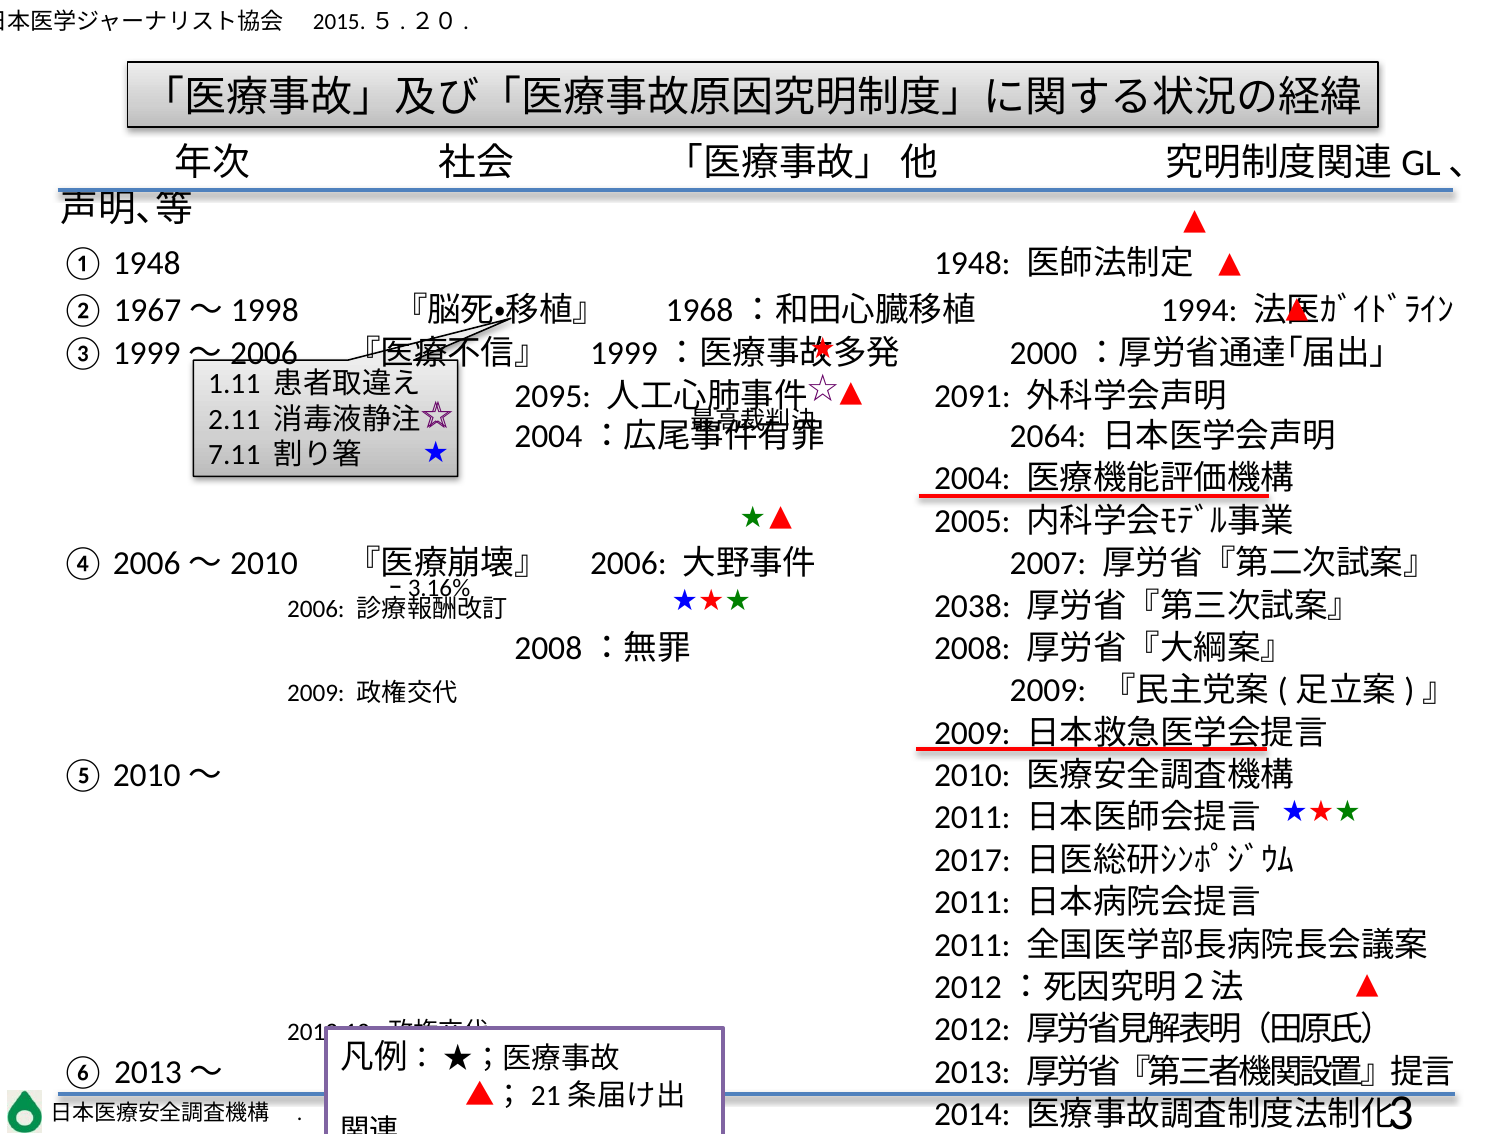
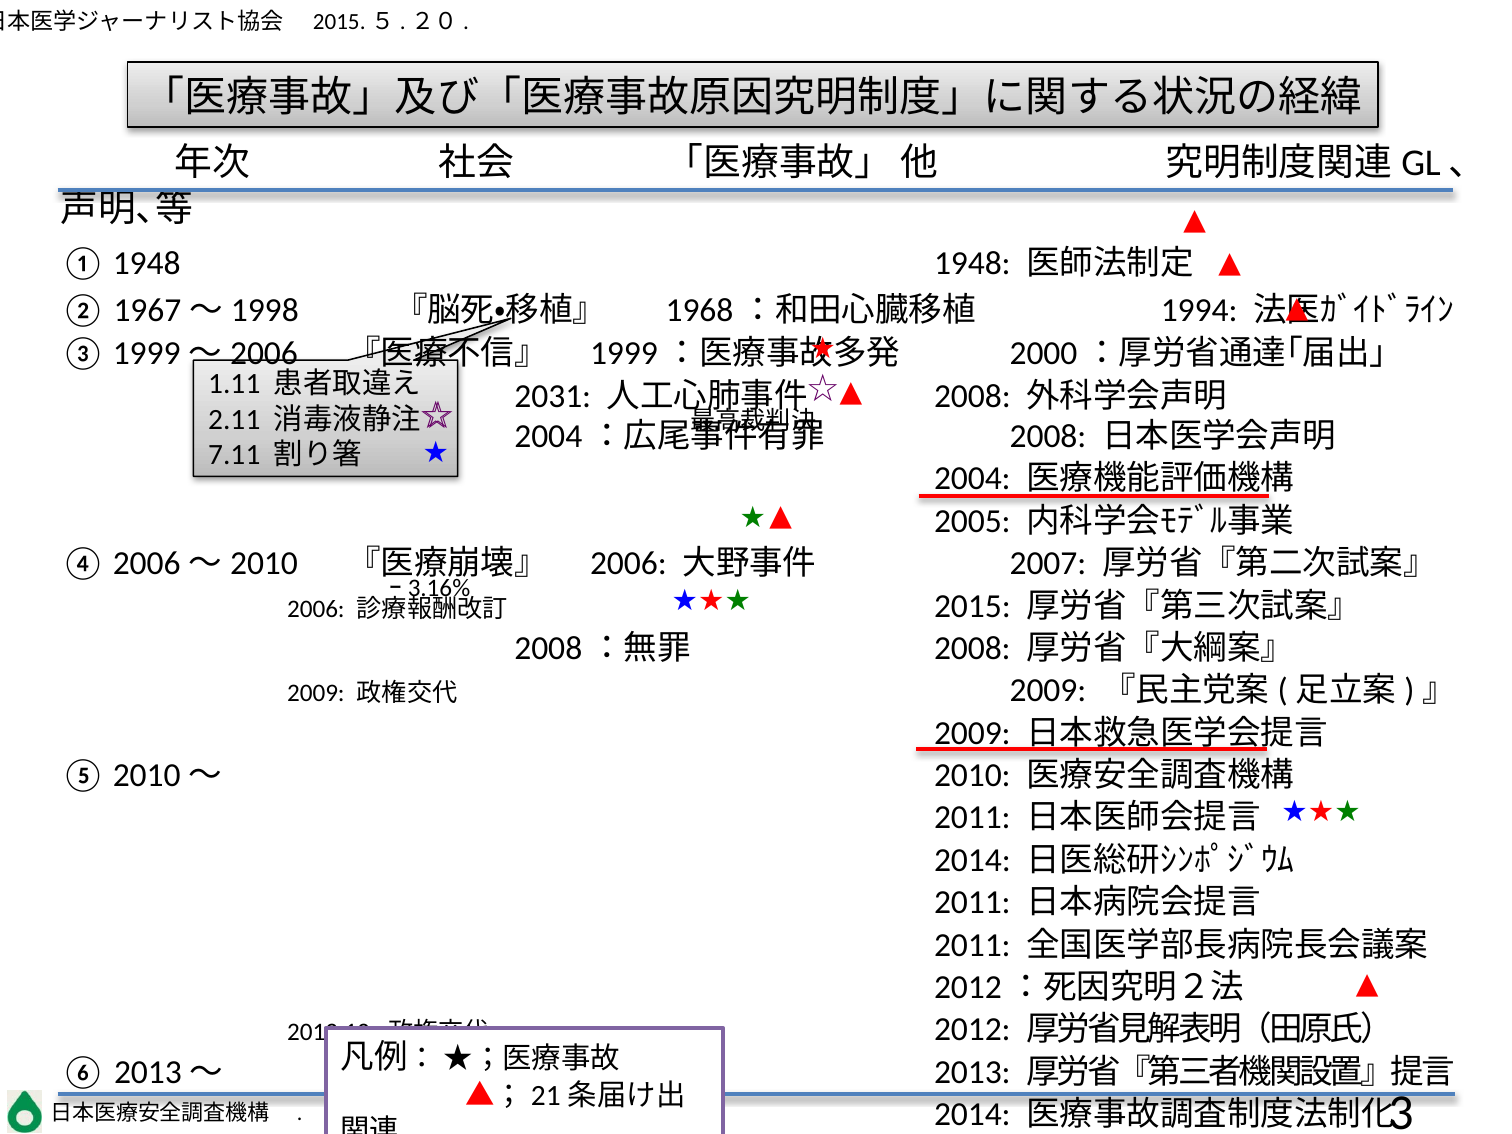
2095: 2095 -> 2031
2091 at (972, 396): 2091 -> 2008
2064 at (1048, 436): 2064 -> 2008
2038: 2038 -> 2015
2017 at (972, 860): 2017 -> 2014
